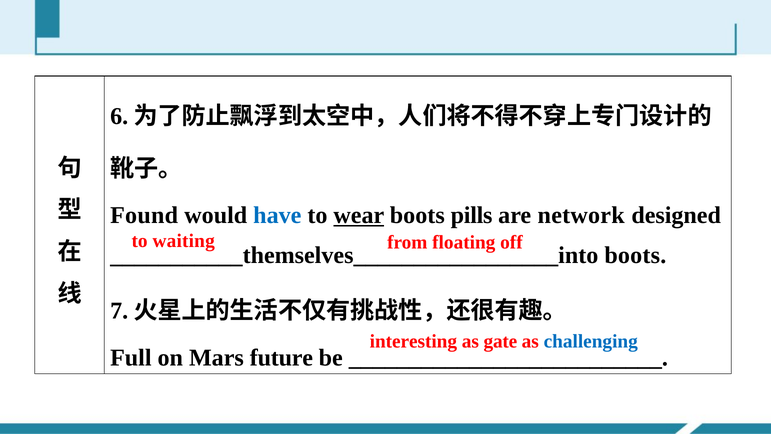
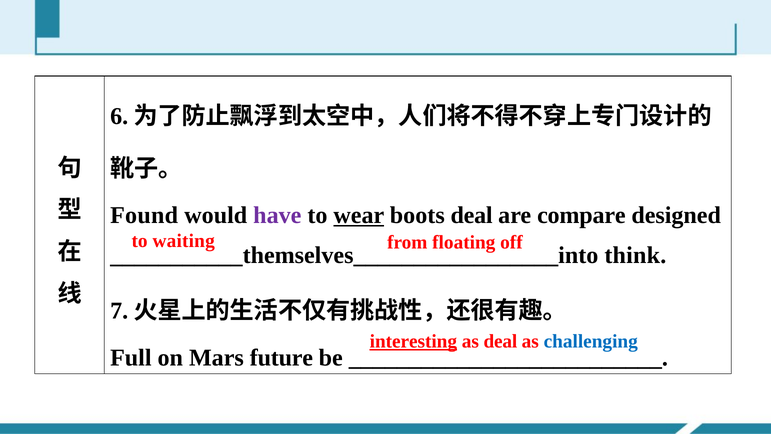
have colour: blue -> purple
boots pills: pills -> deal
network: network -> compare
boots at (635, 255): boots -> think
interesting underline: none -> present
as gate: gate -> deal
